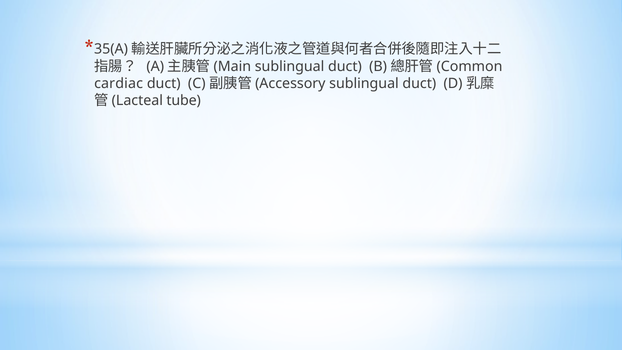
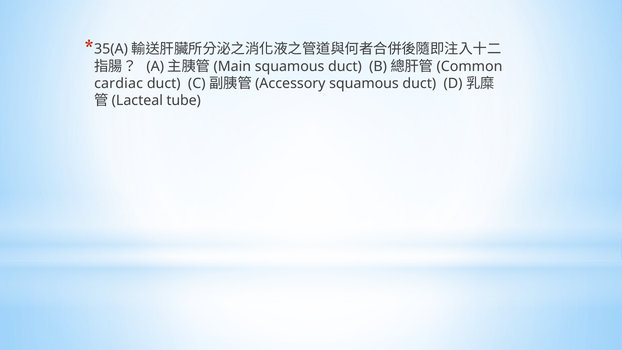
sublingual at (290, 66): sublingual -> squamous
sublingual at (364, 83): sublingual -> squamous
